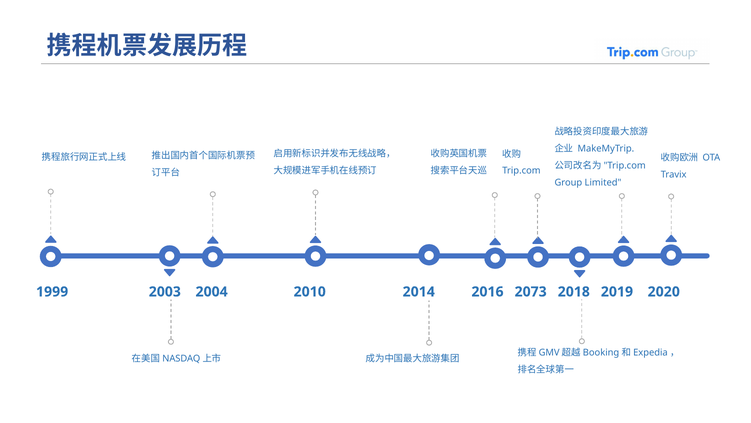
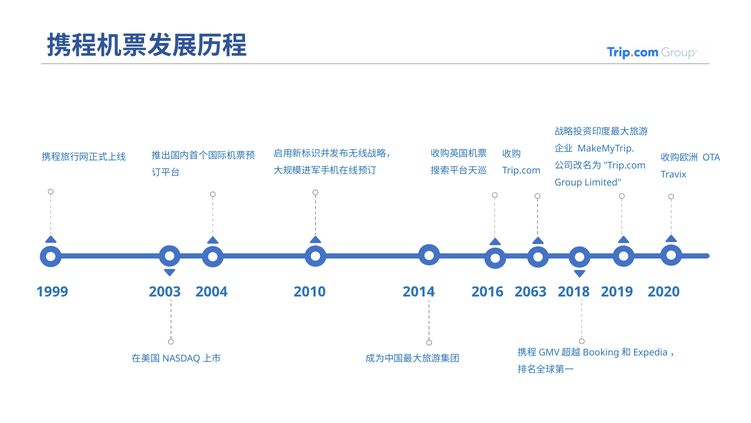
2073: 2073 -> 2063
